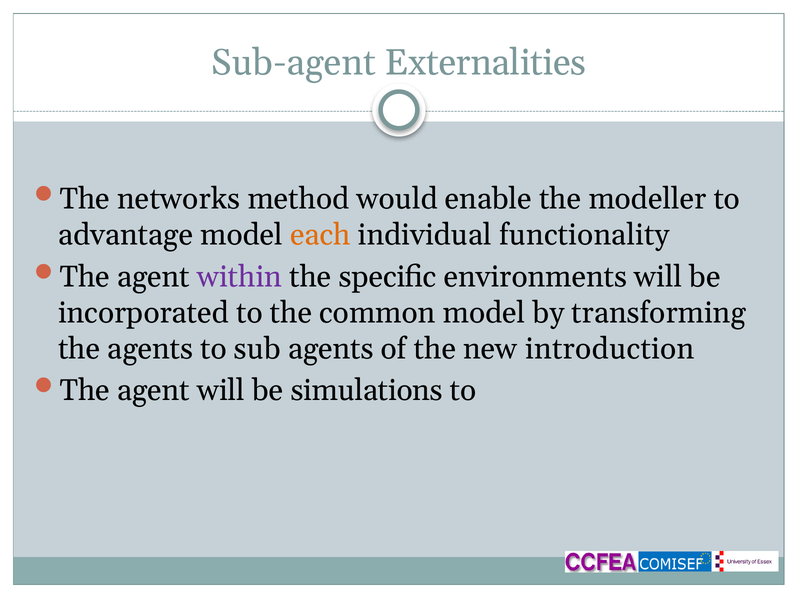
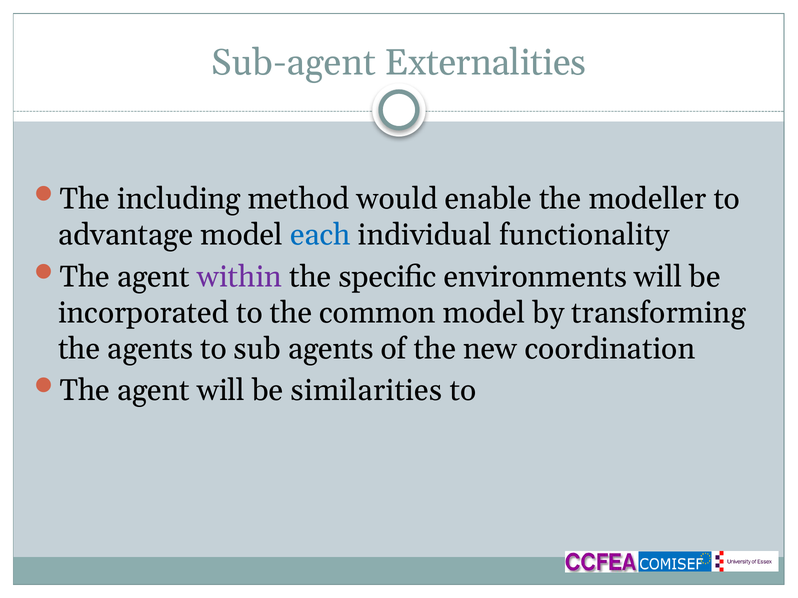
networks: networks -> including
each colour: orange -> blue
introduction: introduction -> coordination
simulations: simulations -> similarities
